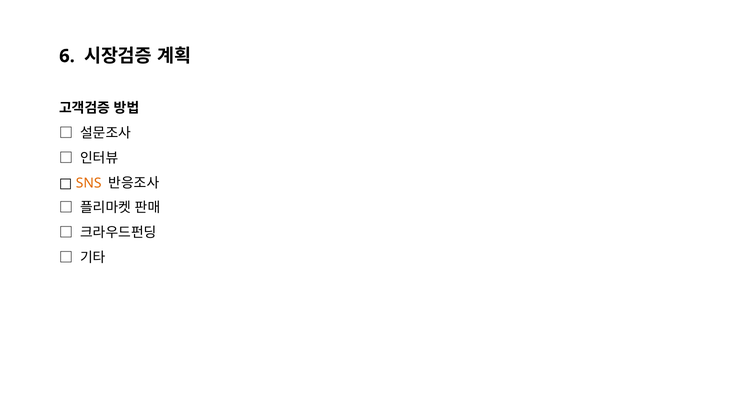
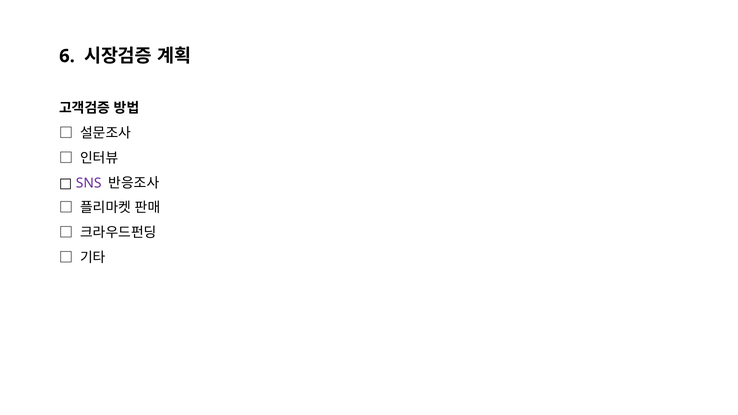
SNS colour: orange -> purple
